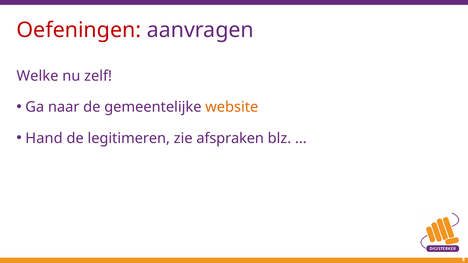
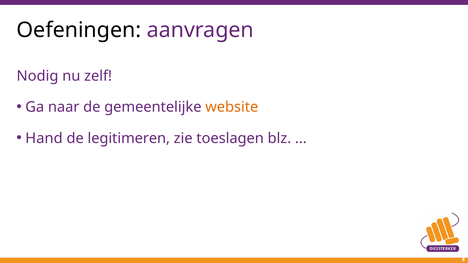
Oefeningen colour: red -> black
Welke: Welke -> Nodig
afspraken: afspraken -> toeslagen
